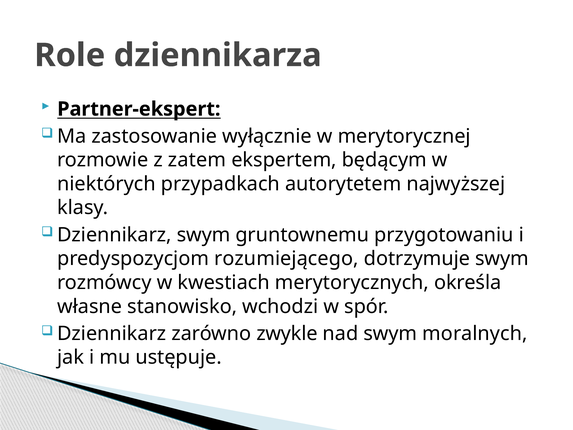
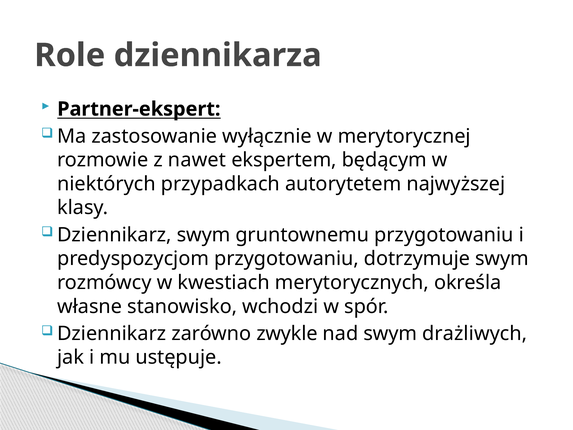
zatem: zatem -> nawet
predyspozycjom rozumiejącego: rozumiejącego -> przygotowaniu
moralnych: moralnych -> drażliwych
